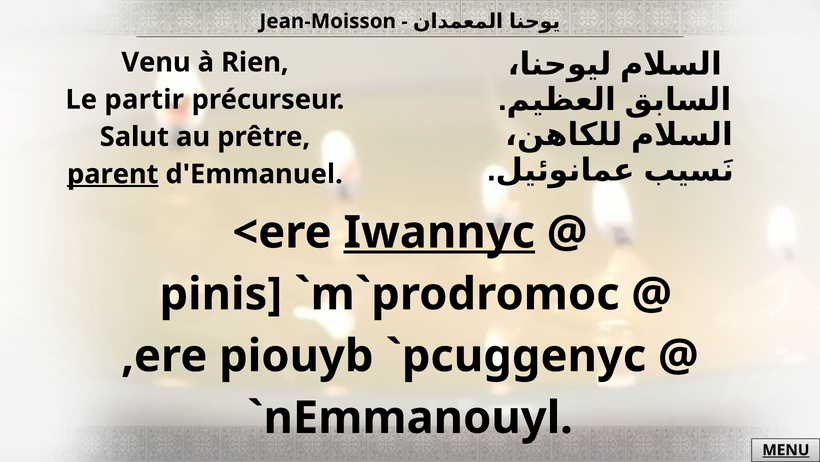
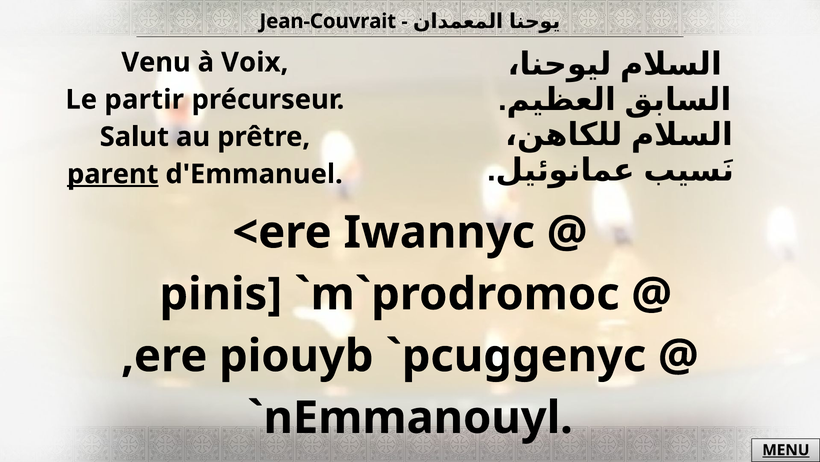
Jean-Moisson: Jean-Moisson -> Jean-Couvrait
Rien: Rien -> Voix
Iwannyc underline: present -> none
